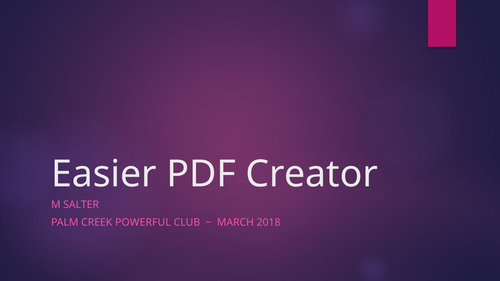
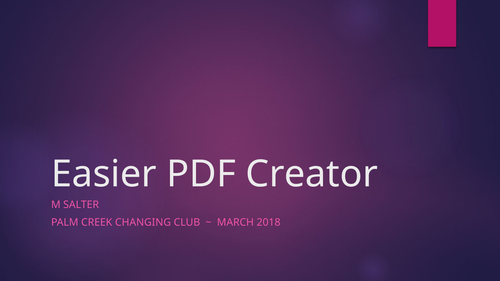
POWERFUL: POWERFUL -> CHANGING
